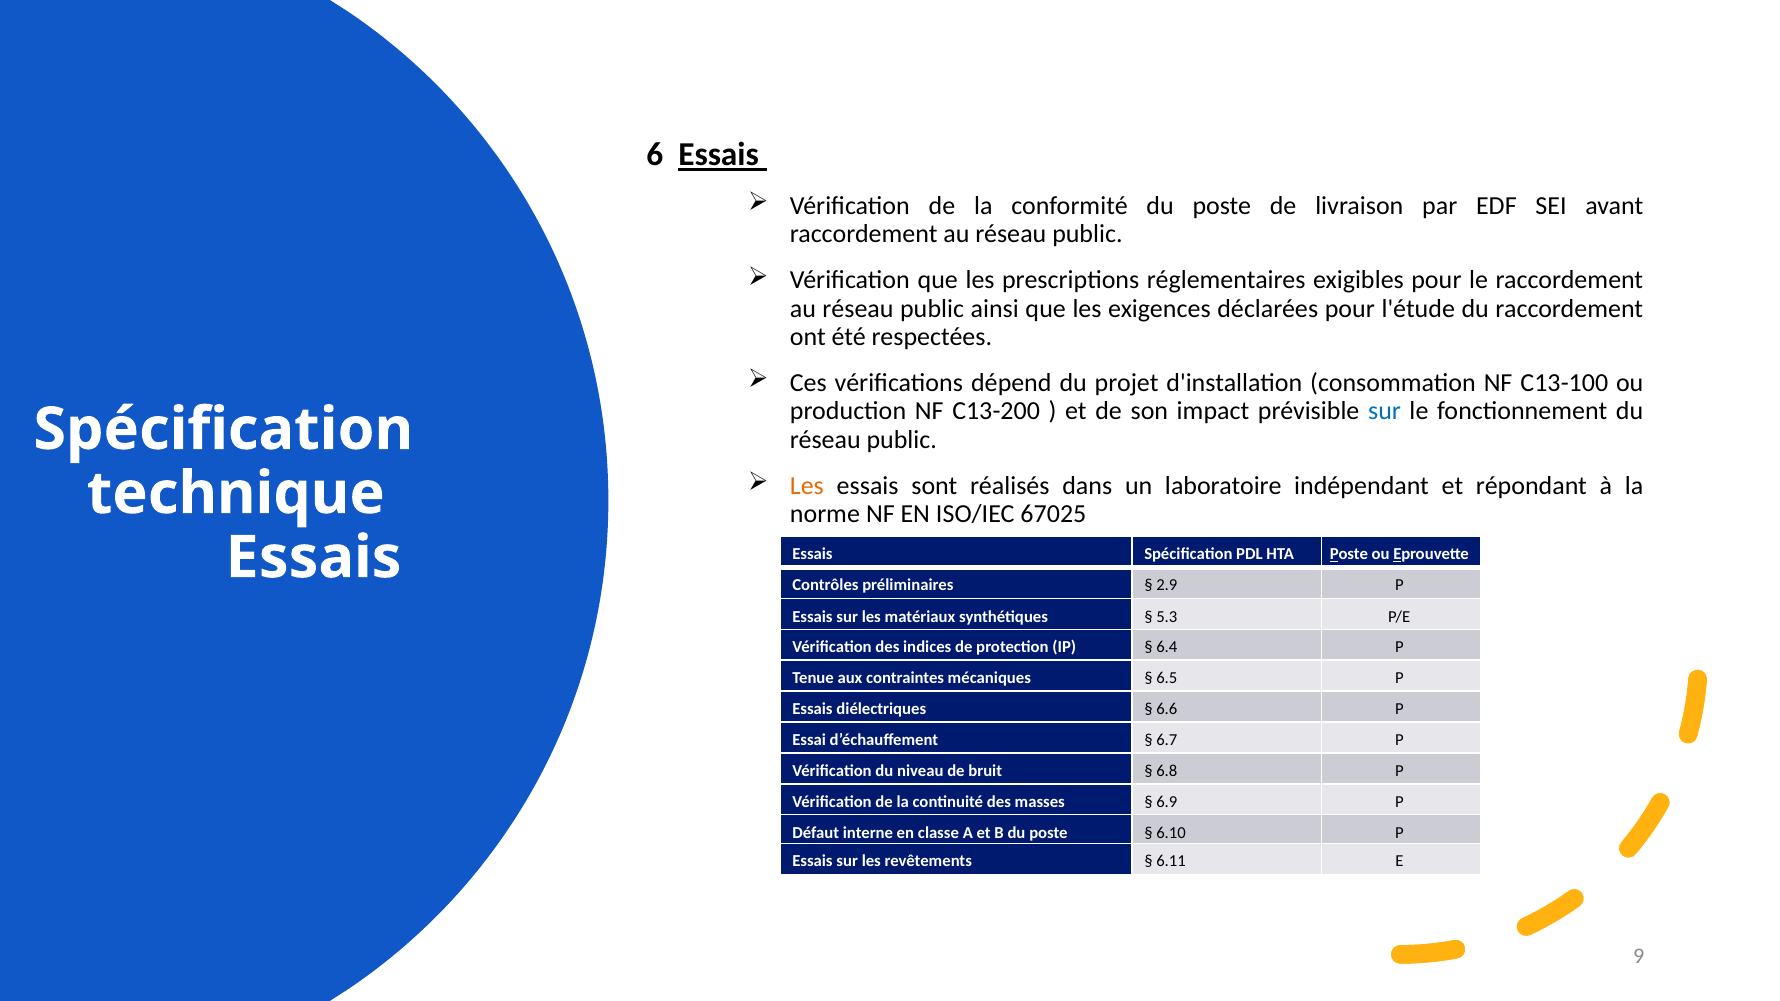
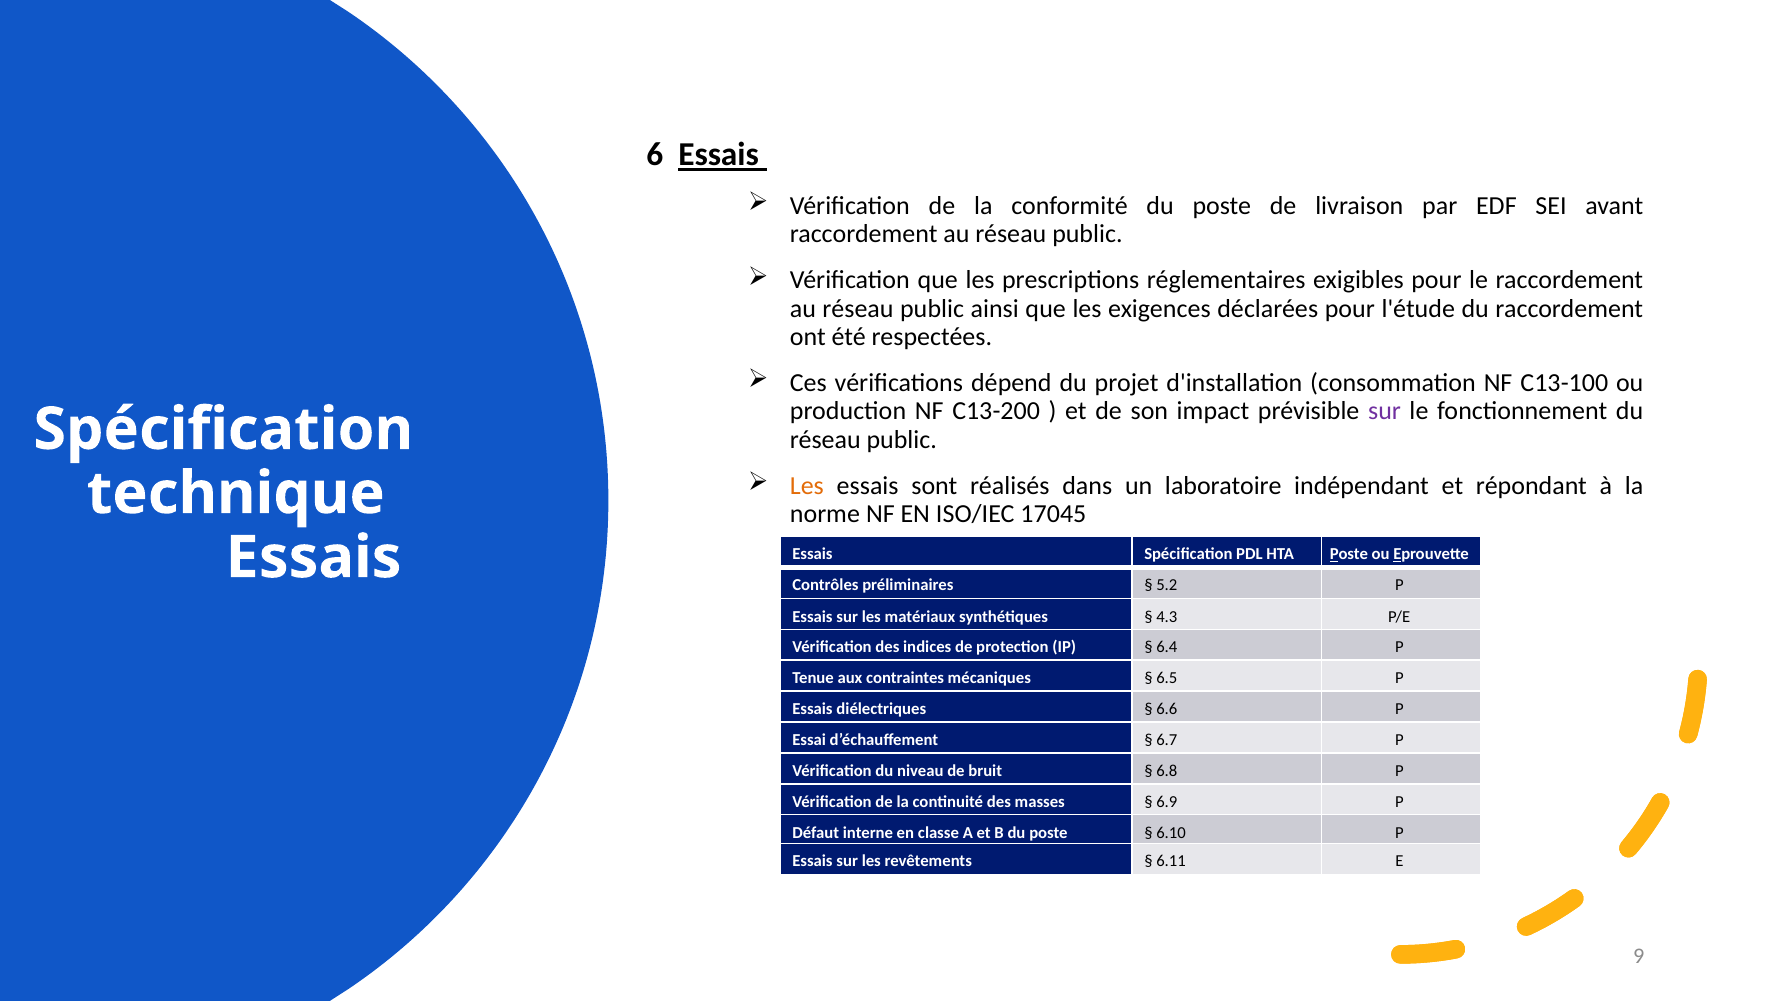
sur at (1385, 411) colour: blue -> purple
67025: 67025 -> 17045
2.9: 2.9 -> 5.2
5.3: 5.3 -> 4.3
